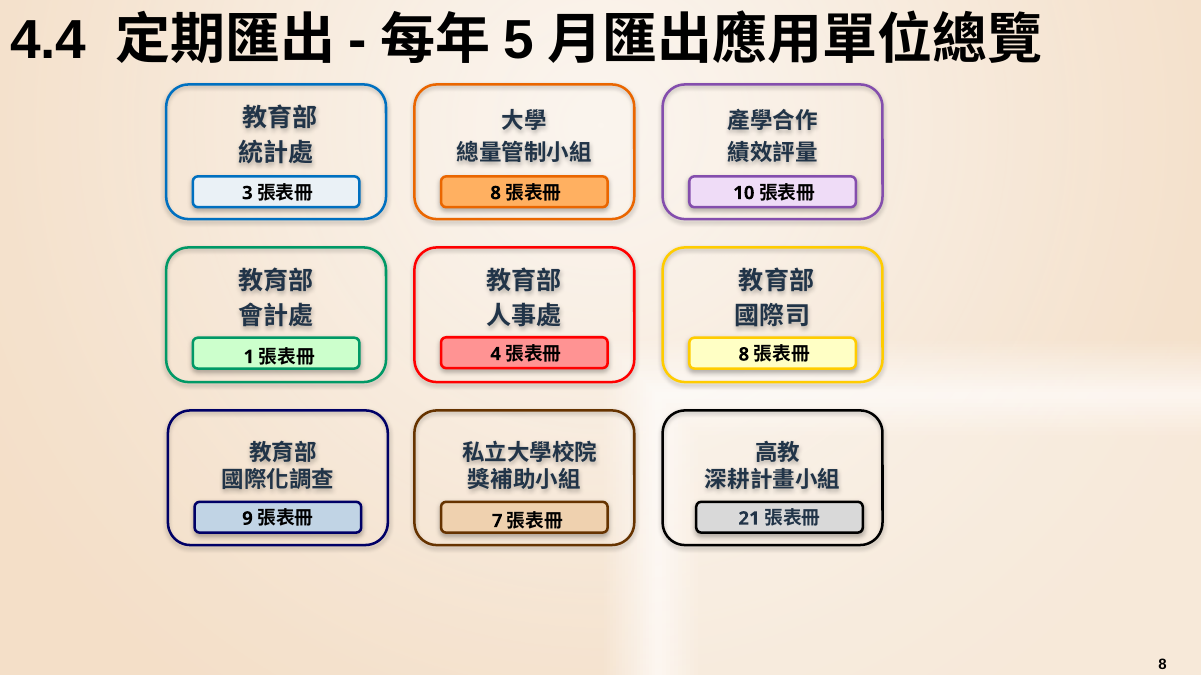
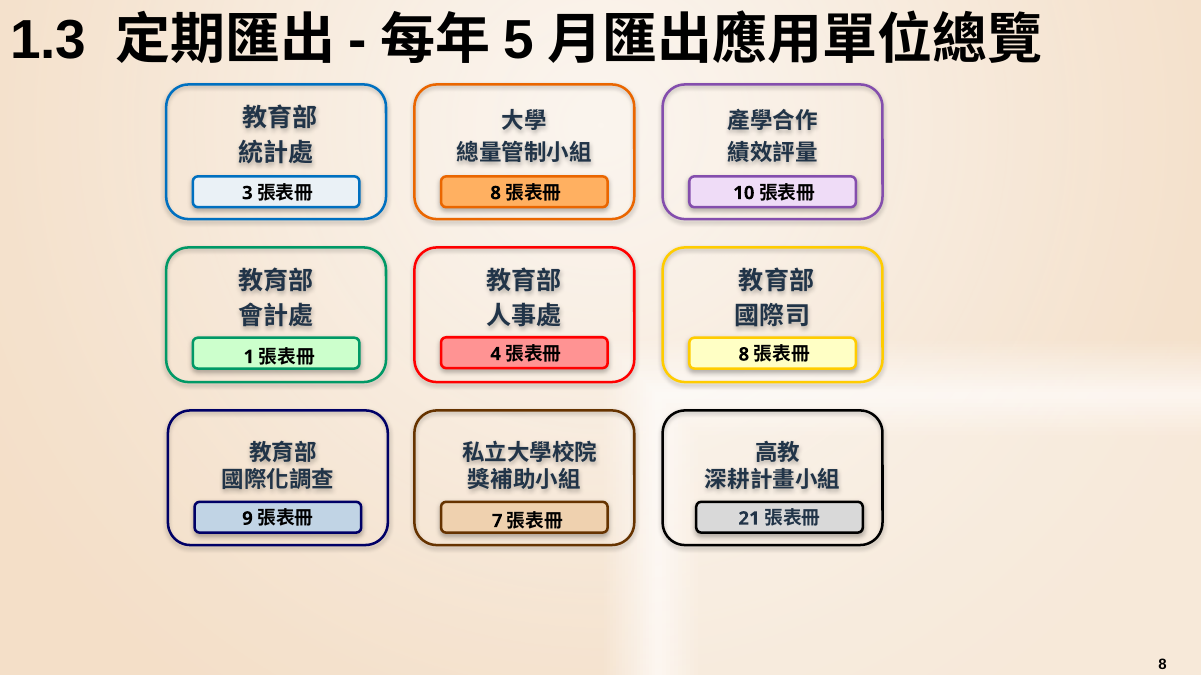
4.4: 4.4 -> 1.3
